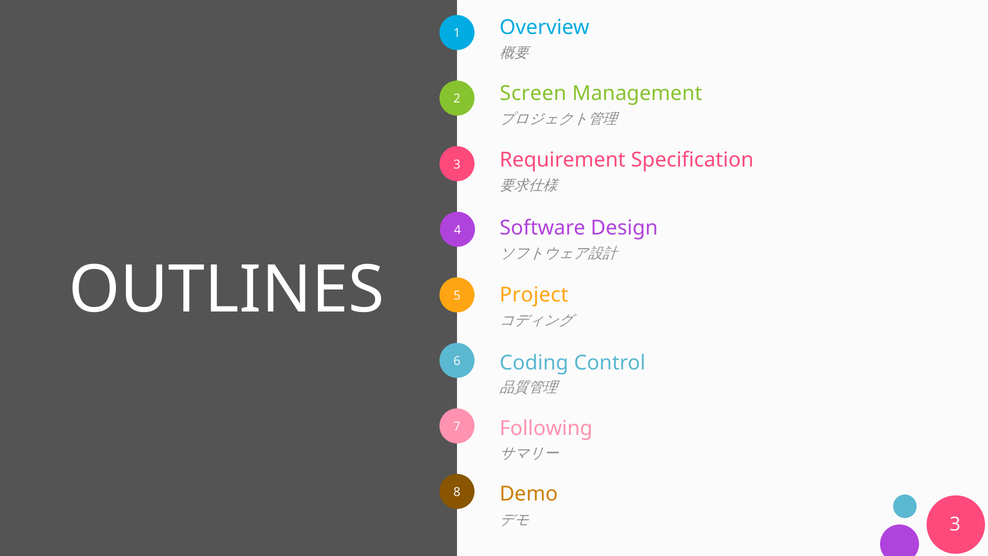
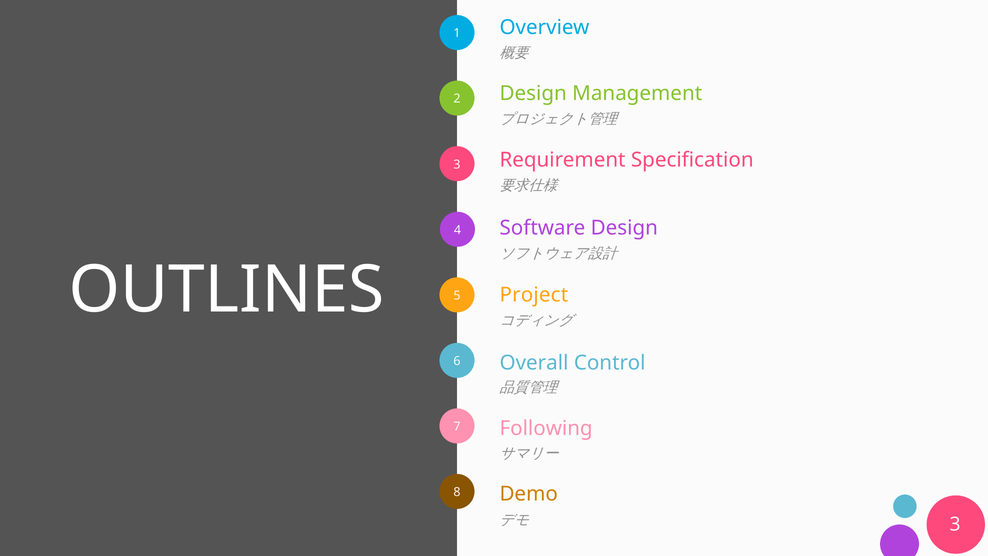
Screen at (533, 93): Screen -> Design
Coding: Coding -> Overall
